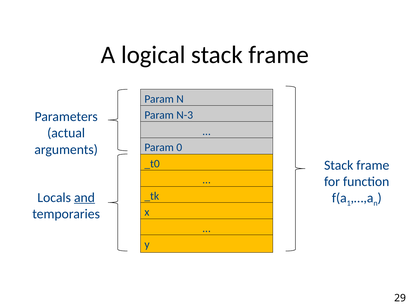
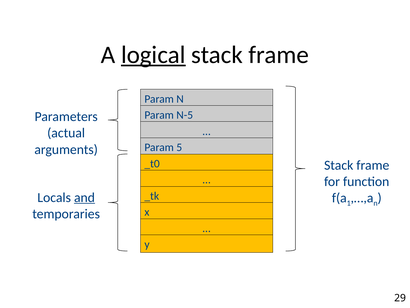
logical underline: none -> present
N-3: N-3 -> N-5
0: 0 -> 5
